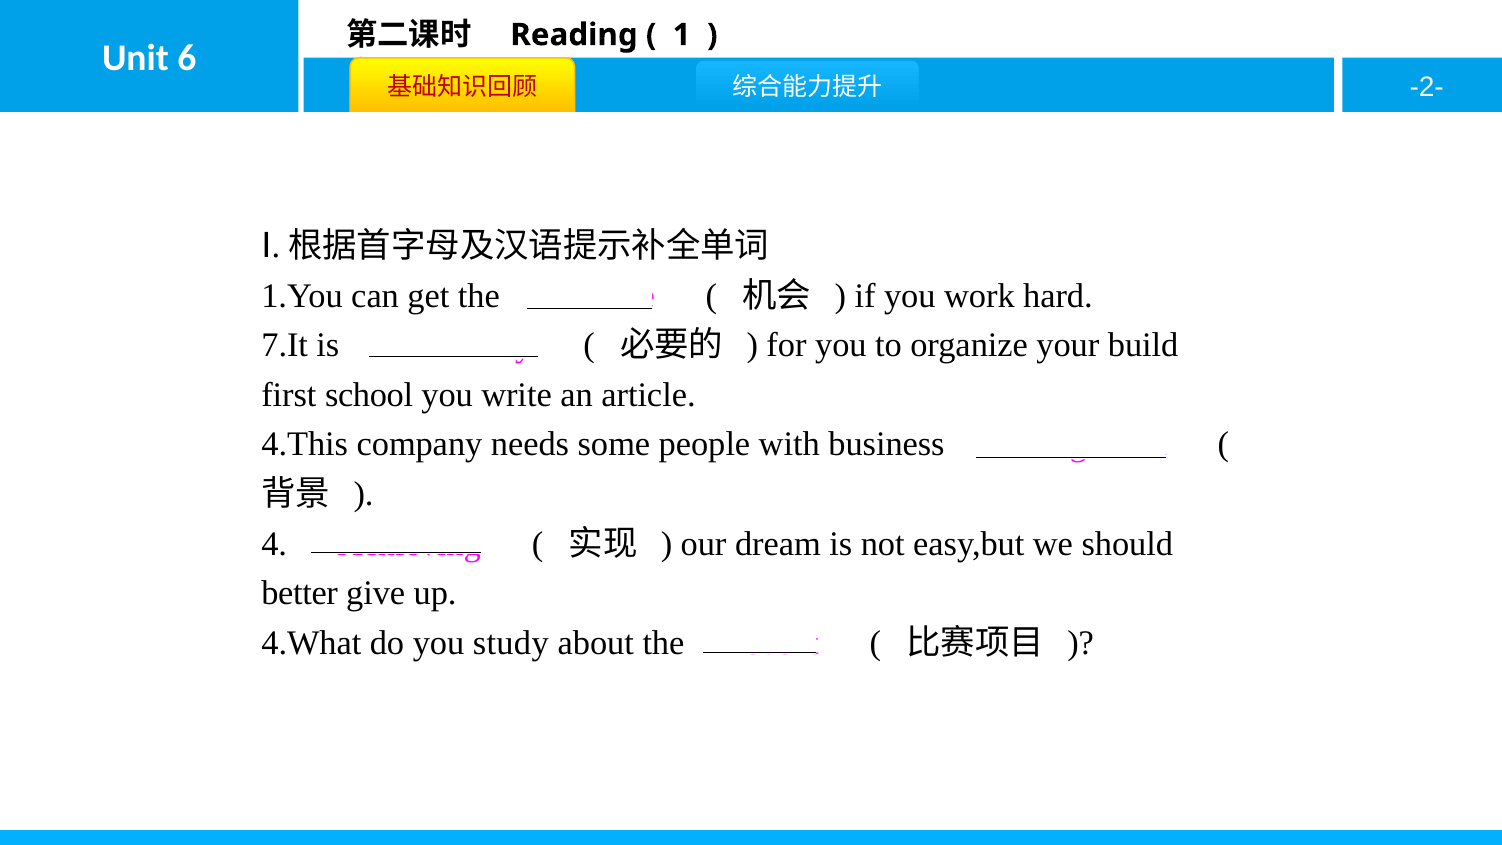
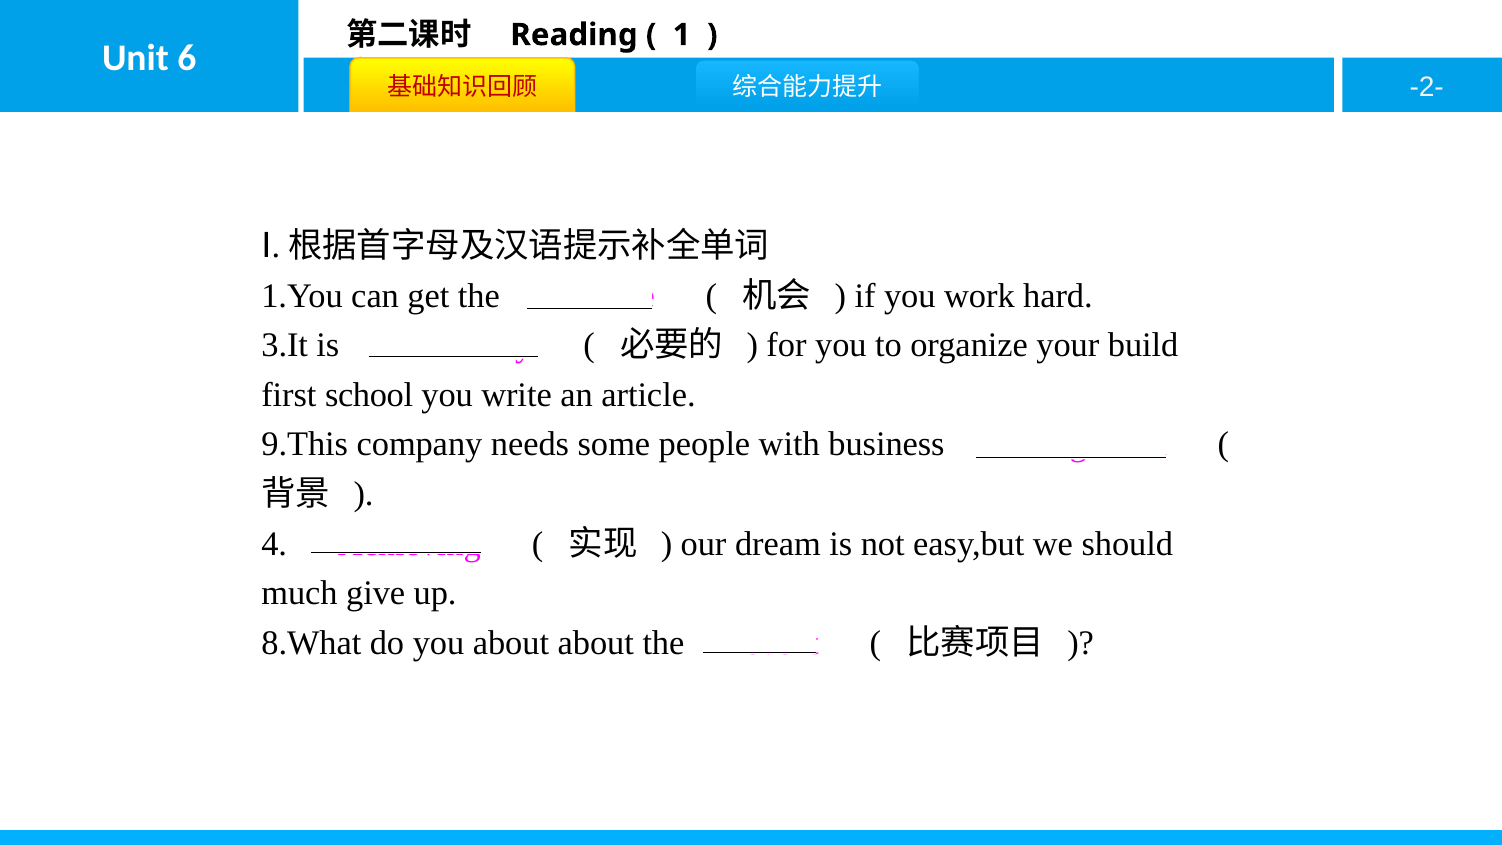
7.It: 7.It -> 3.It
4.This: 4.This -> 9.This
better: better -> much
4.What: 4.What -> 8.What
you study: study -> about
